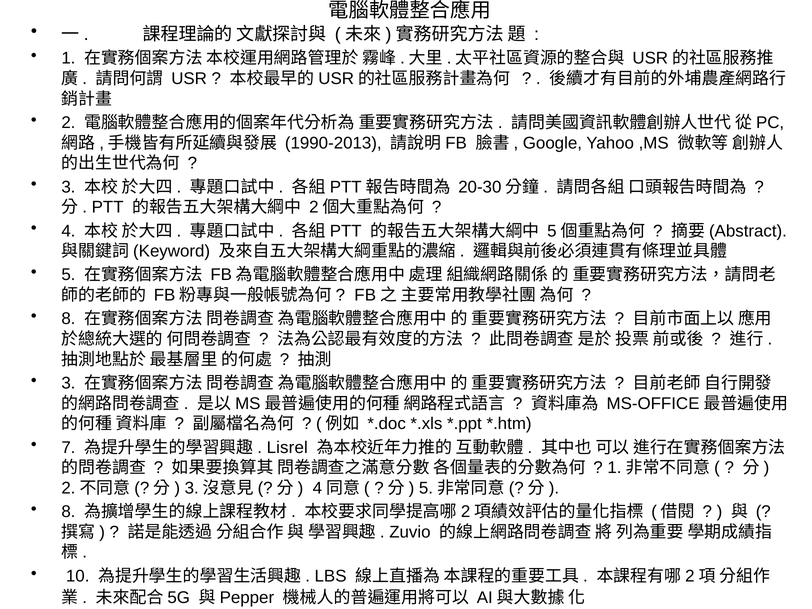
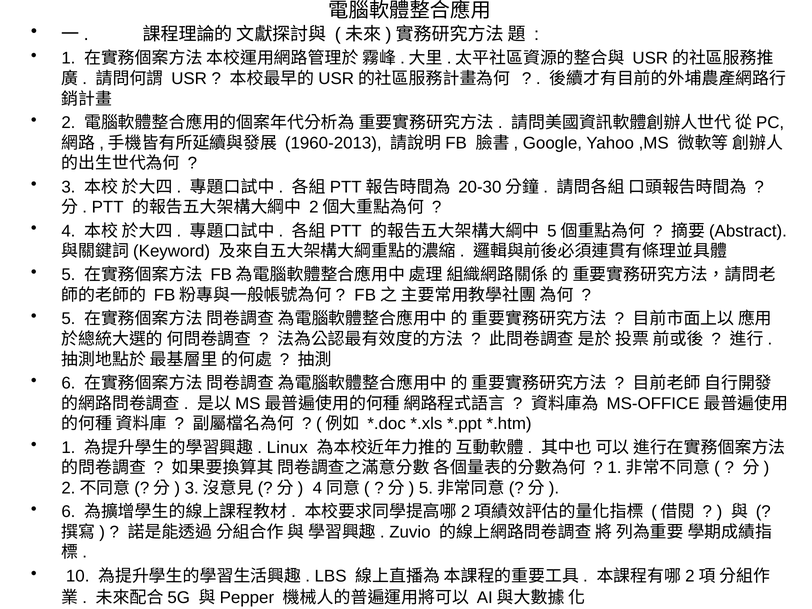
1990-2013: 1990-2013 -> 1960-2013
8 at (68, 319): 8 -> 5
3 at (68, 383): 3 -> 6
7 at (68, 447): 7 -> 1
Lisrel: Lisrel -> Linux
8 at (68, 512): 8 -> 6
